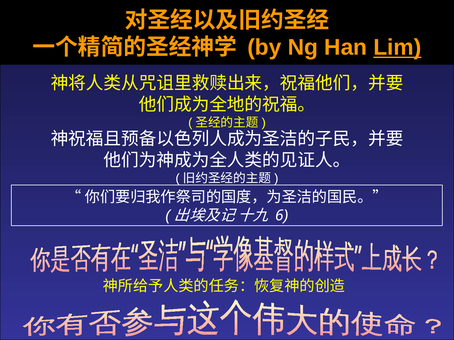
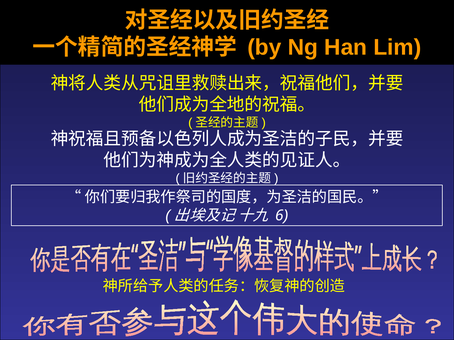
Lim underline: present -> none
